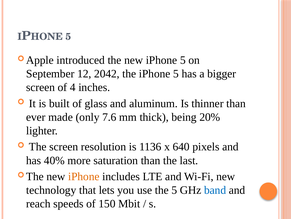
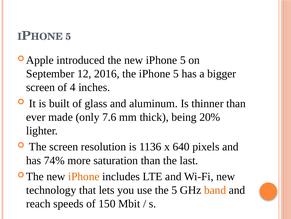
2042: 2042 -> 2016
40%: 40% -> 74%
band colour: blue -> orange
